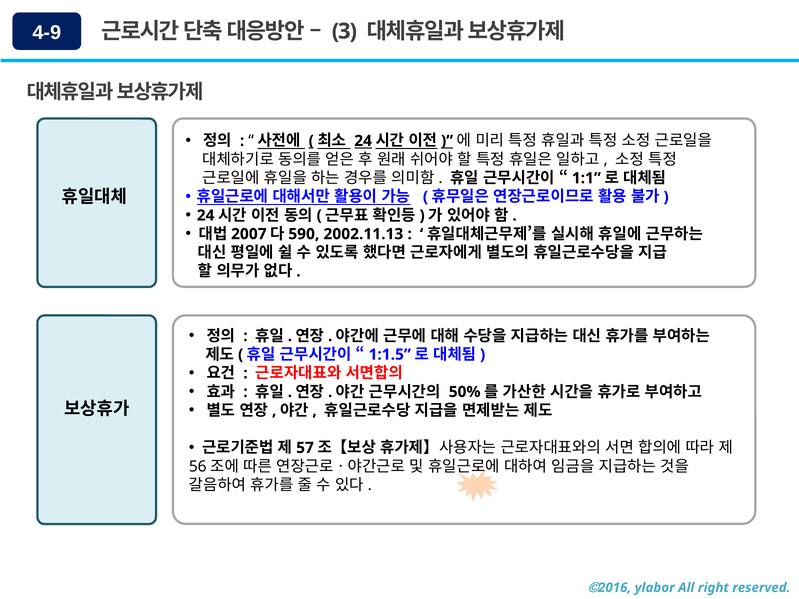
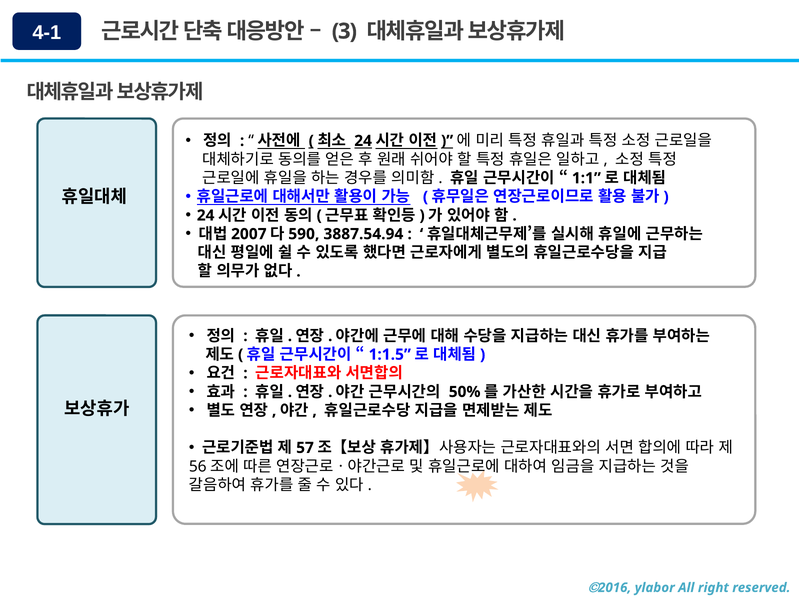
4-9: 4-9 -> 4-1
2002.11.13: 2002.11.13 -> 3887.54.94
